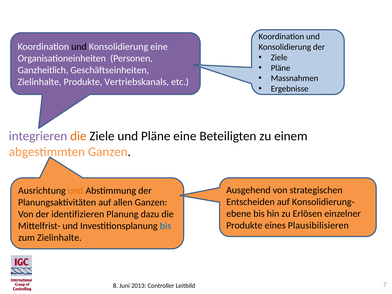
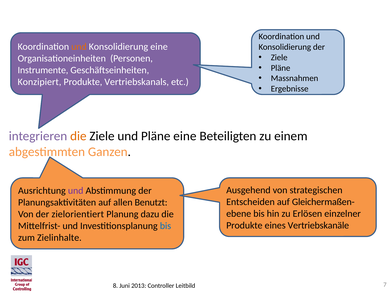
und at (79, 47) colour: black -> orange
Ganzheitlich: Ganzheitlich -> Instrumente
Zielinhalte at (40, 82): Zielinhalte -> Konzipiert
und at (76, 191) colour: orange -> purple
Konsolidierung-: Konsolidierung- -> Gleichermaßen-
allen Ganzen: Ganzen -> Benutzt
identifizieren: identifizieren -> zielorientiert
Plausibilisieren: Plausibilisieren -> Vertriebskanäle
